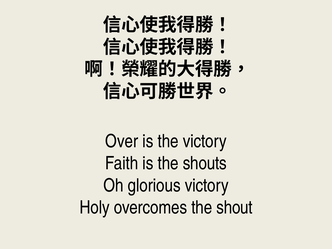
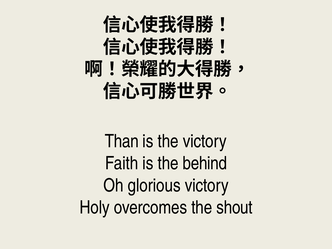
Over: Over -> Than
shouts: shouts -> behind
